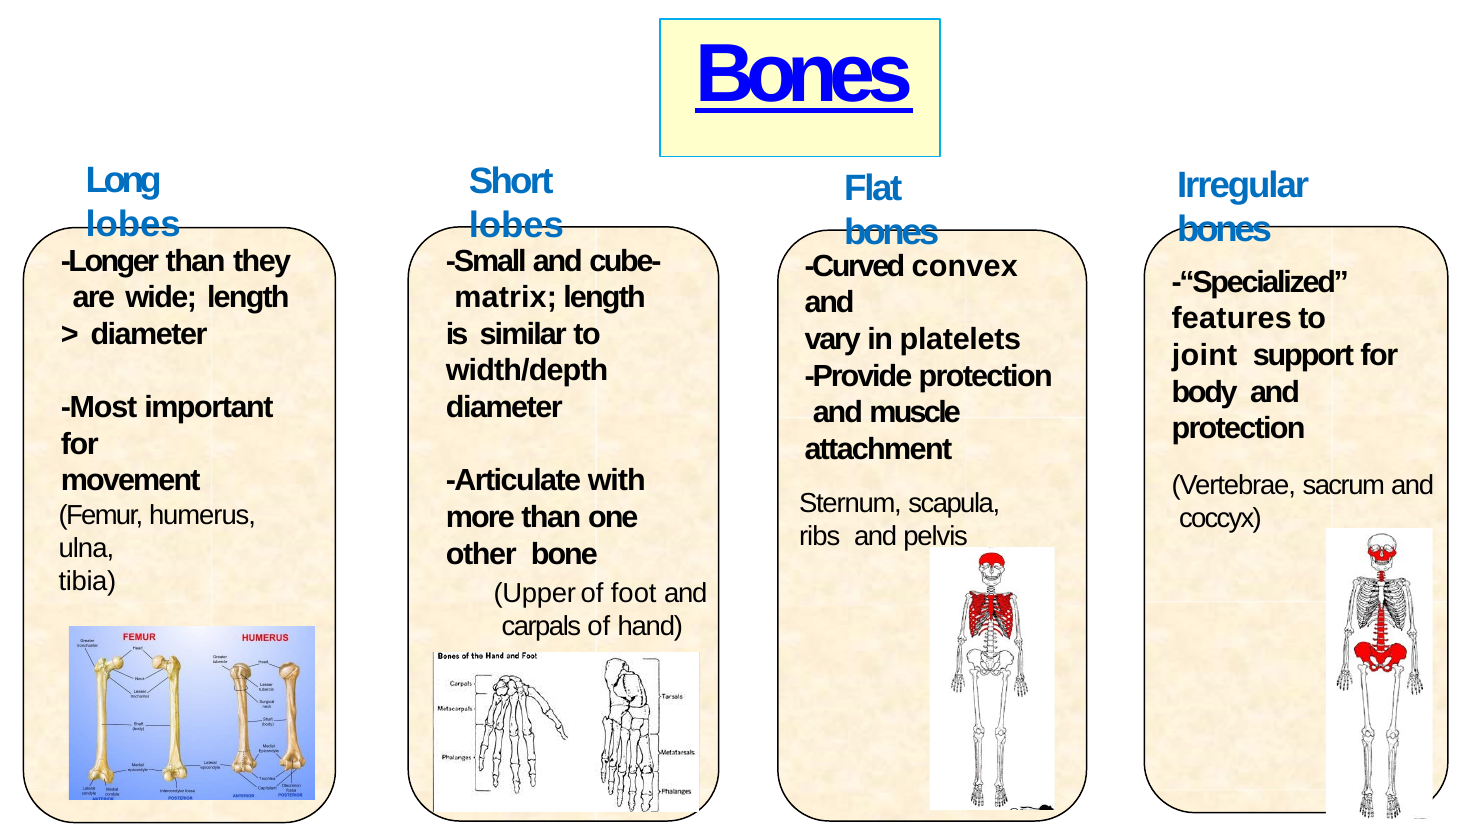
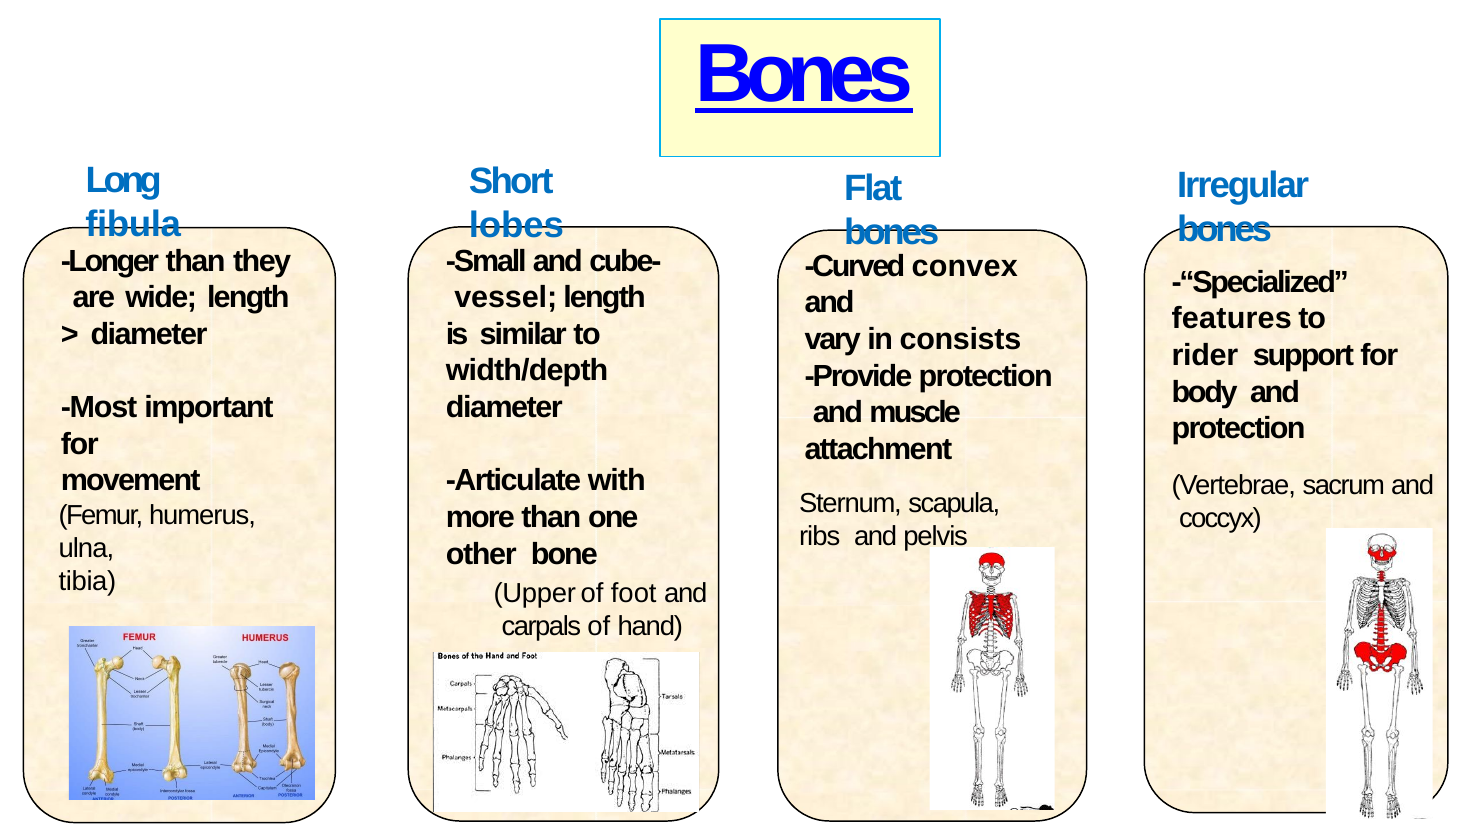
lobes at (133, 224): lobes -> fibula
matrix: matrix -> vessel
platelets: platelets -> consists
joint: joint -> rider
